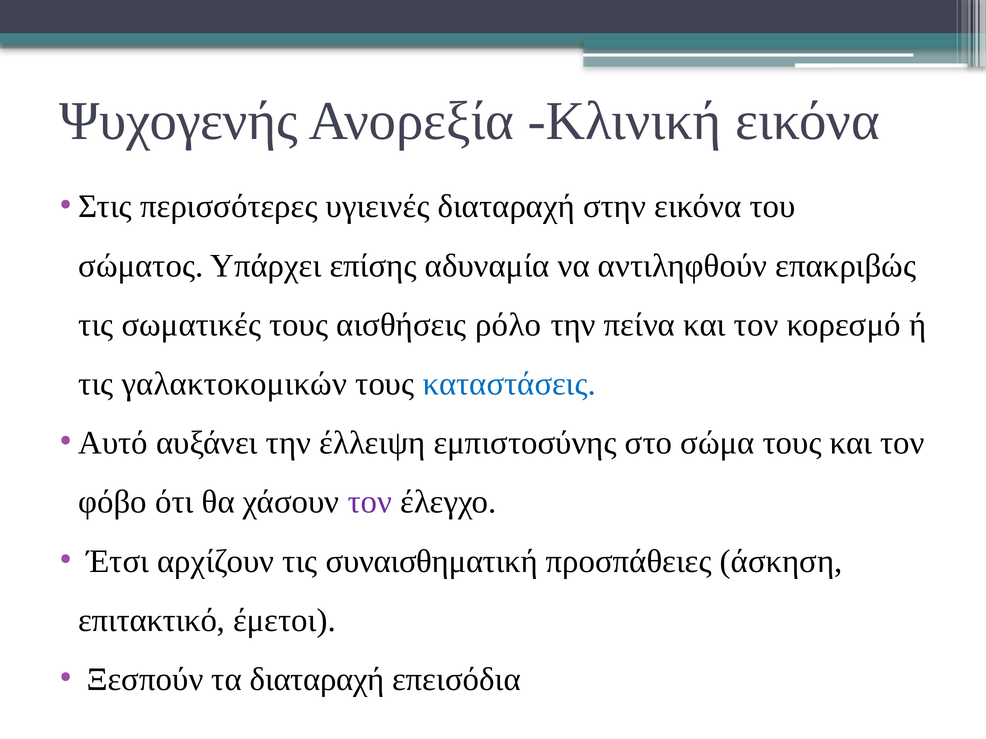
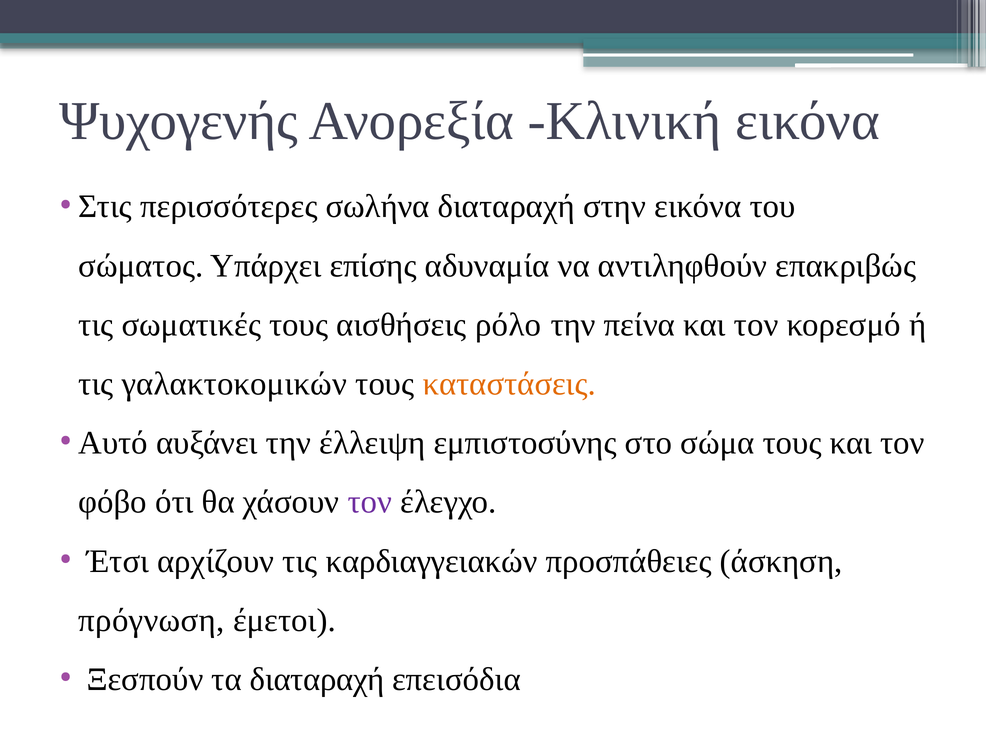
υγιεινές: υγιεινές -> σωλήνα
καταστάσεις colour: blue -> orange
συναισθηματική: συναισθηματική -> καρδιαγγειακών
επιτακτικό: επιτακτικό -> πρόγνωση
